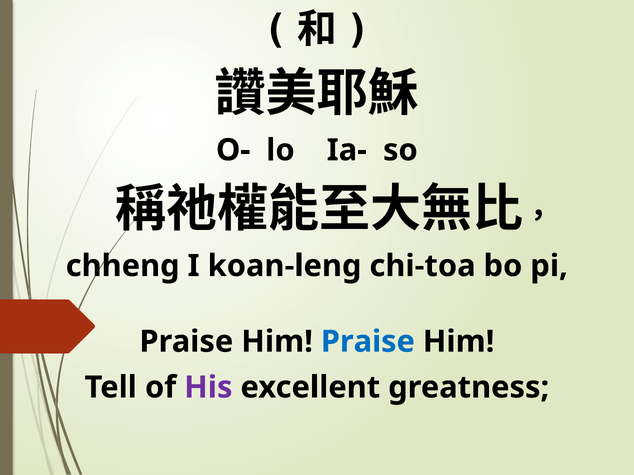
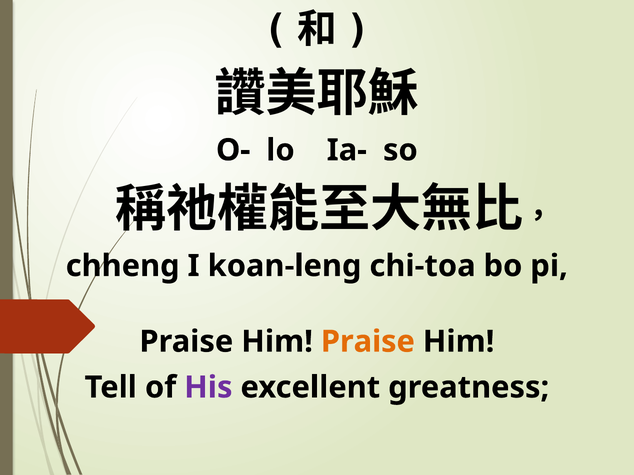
Praise at (368, 342) colour: blue -> orange
